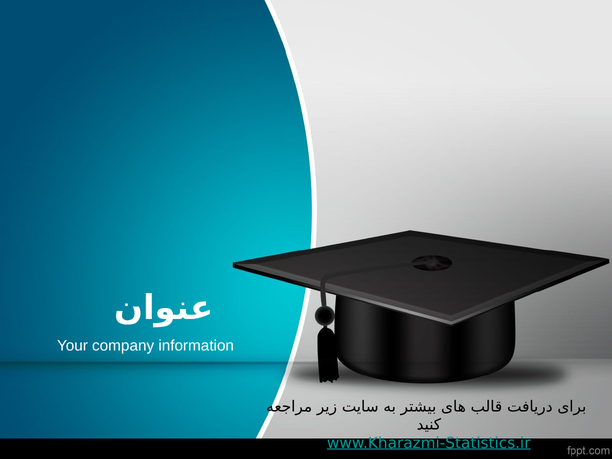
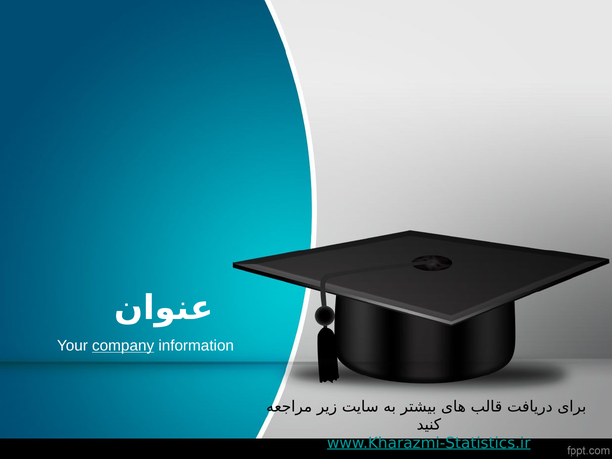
company underline: none -> present
